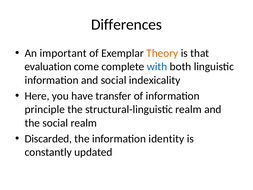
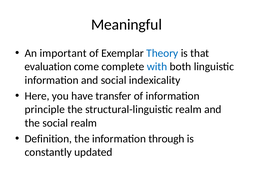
Differences: Differences -> Meaningful
Theory colour: orange -> blue
Discarded: Discarded -> Definition
identity: identity -> through
